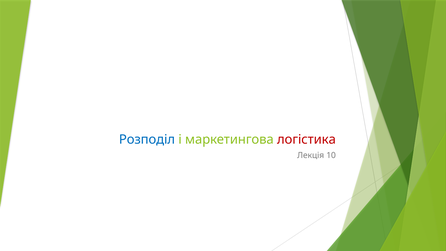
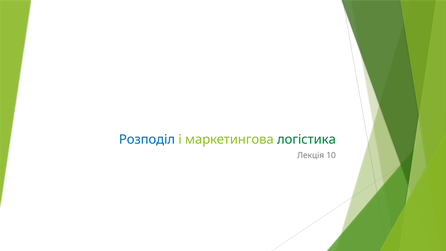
логістика colour: red -> green
